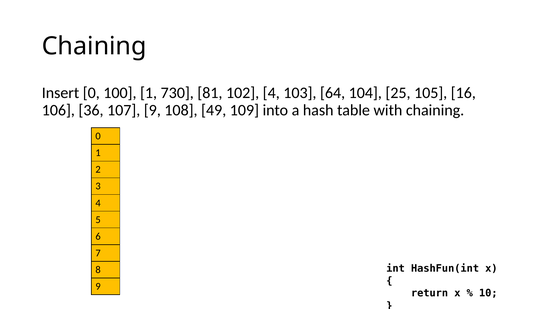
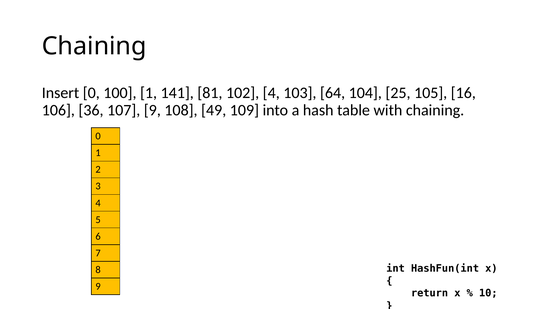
730: 730 -> 141
